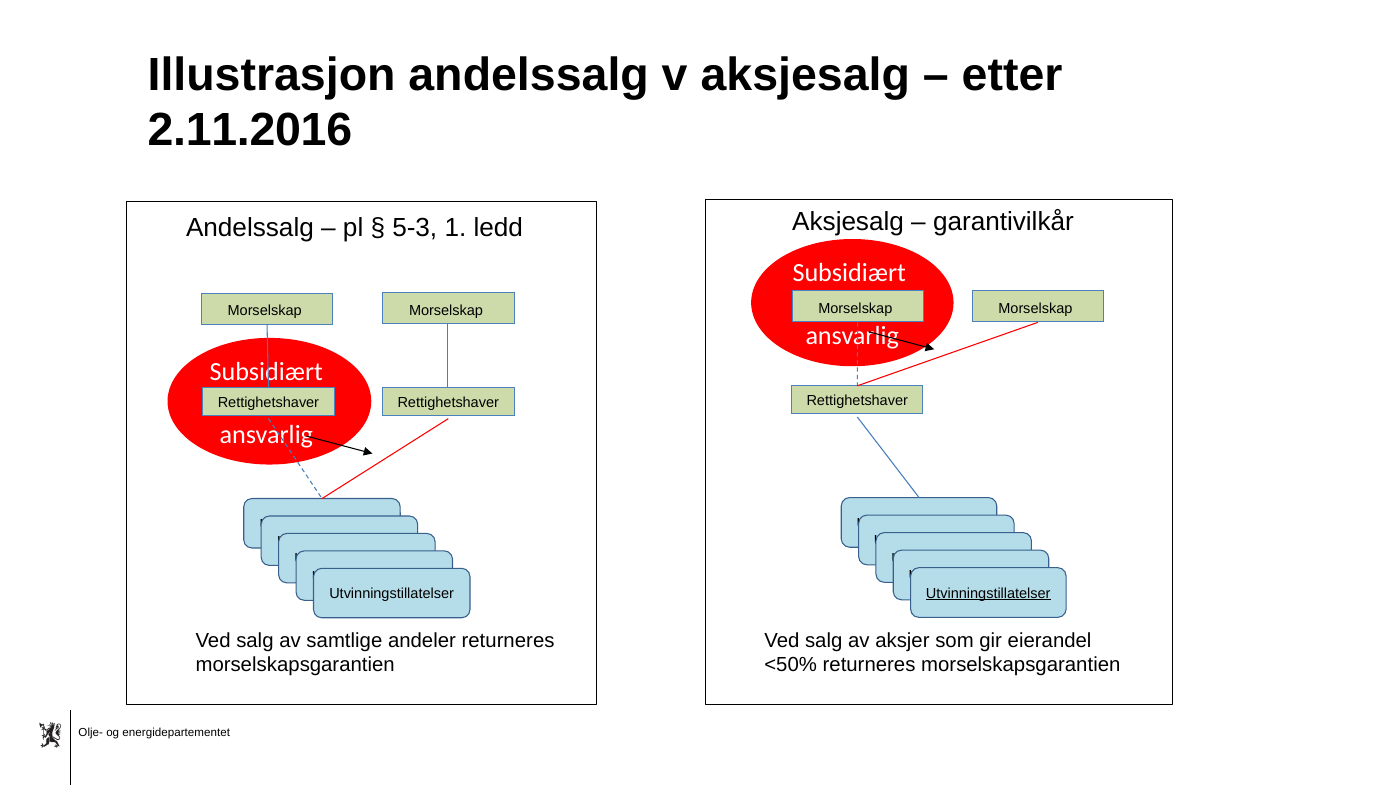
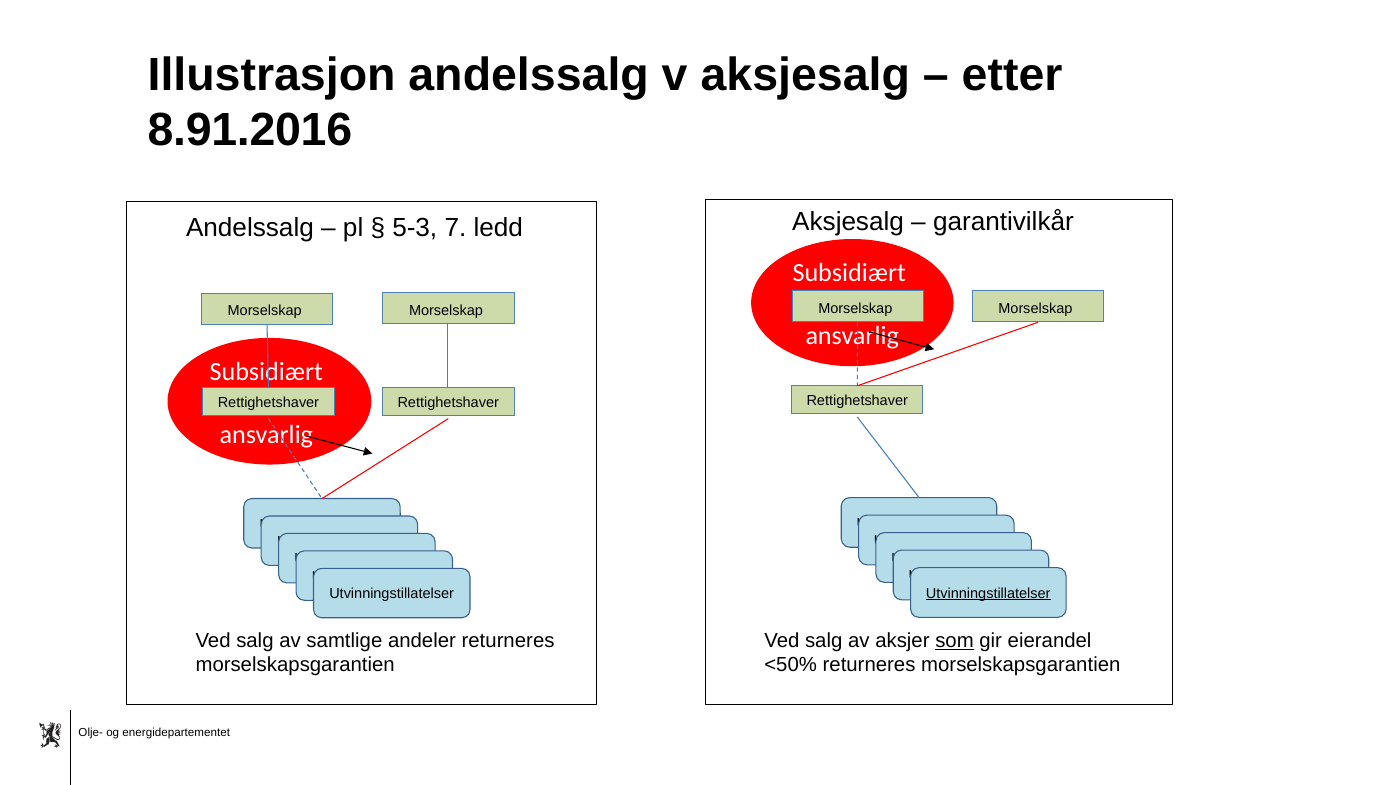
2.11.2016: 2.11.2016 -> 8.91.2016
1: 1 -> 7
som underline: none -> present
